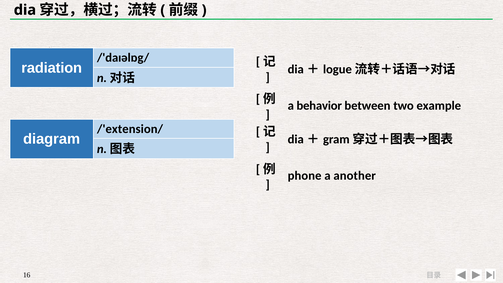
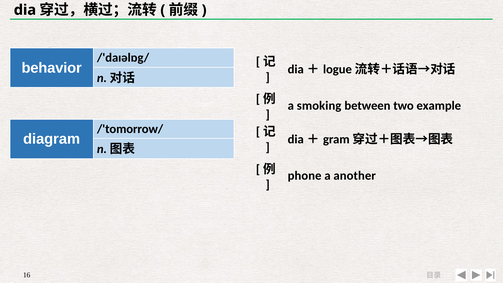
radiation: radiation -> behavior
behavior: behavior -> smoking
/'extension/: /'extension/ -> /'tomorrow/
